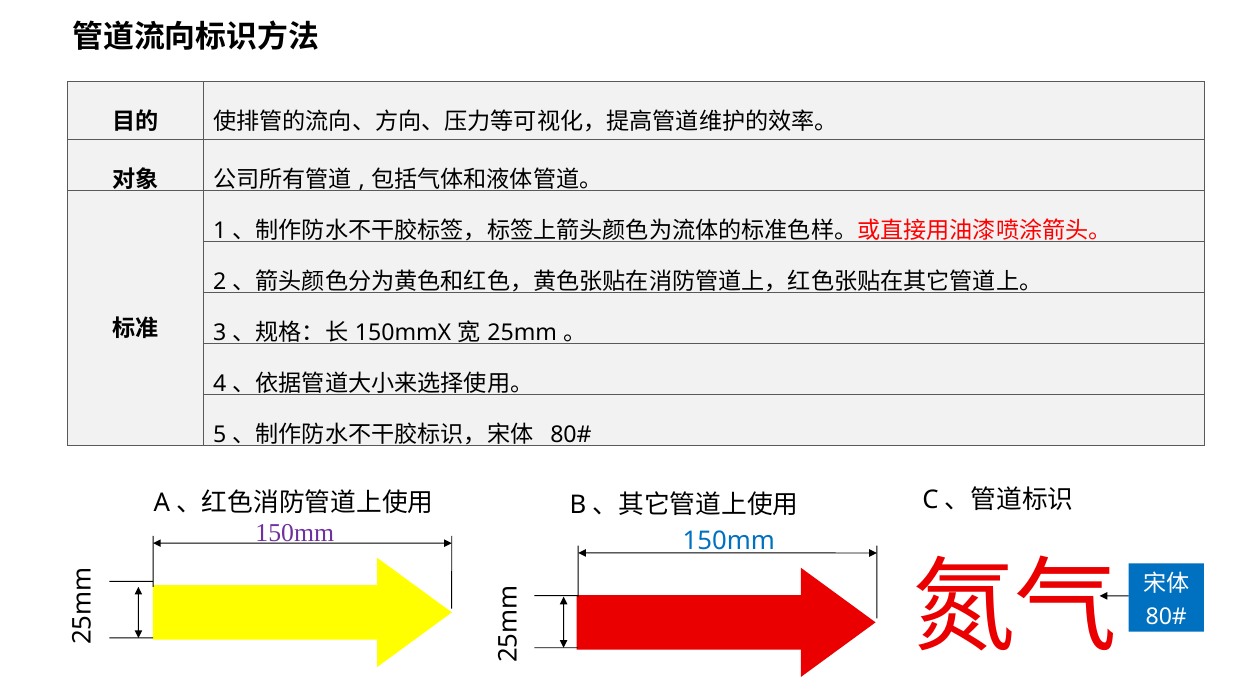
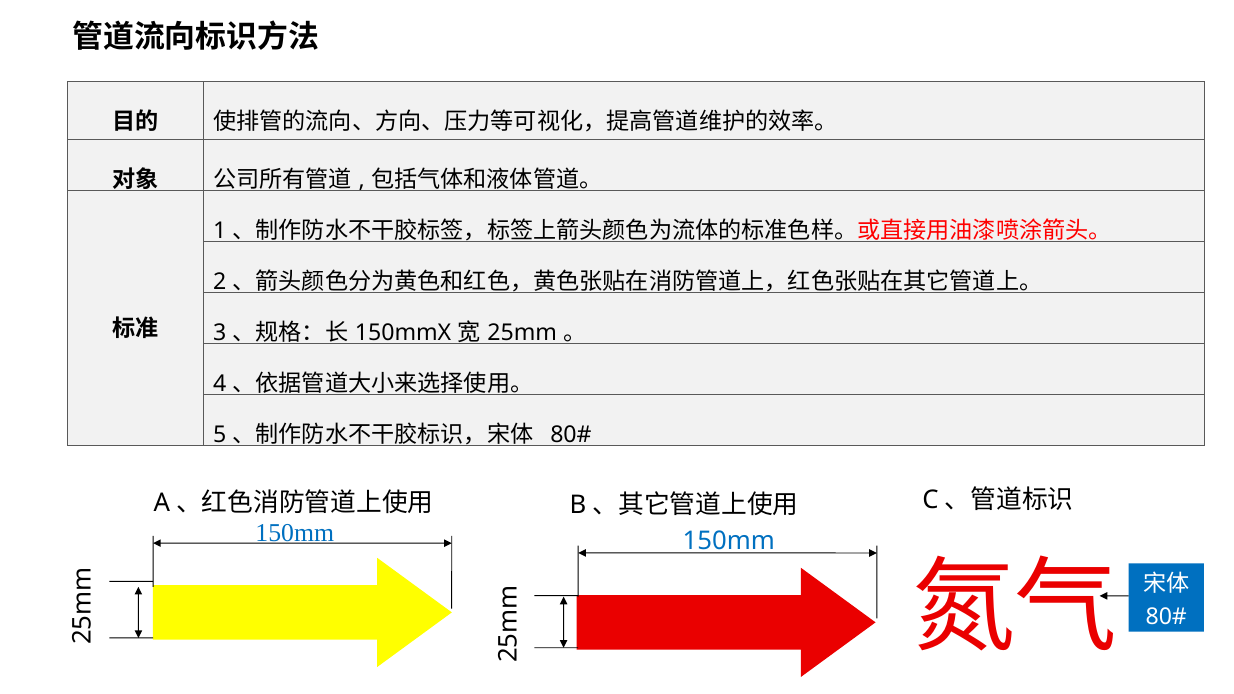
150mm at (295, 533) colour: purple -> blue
